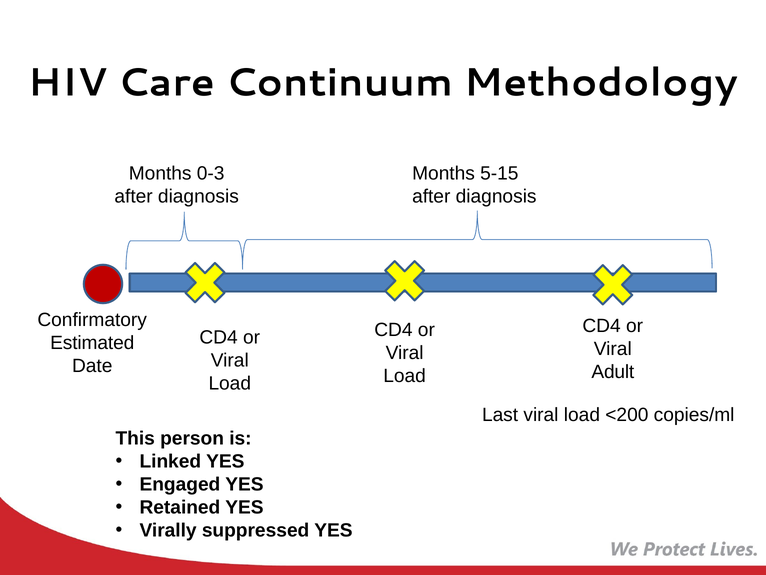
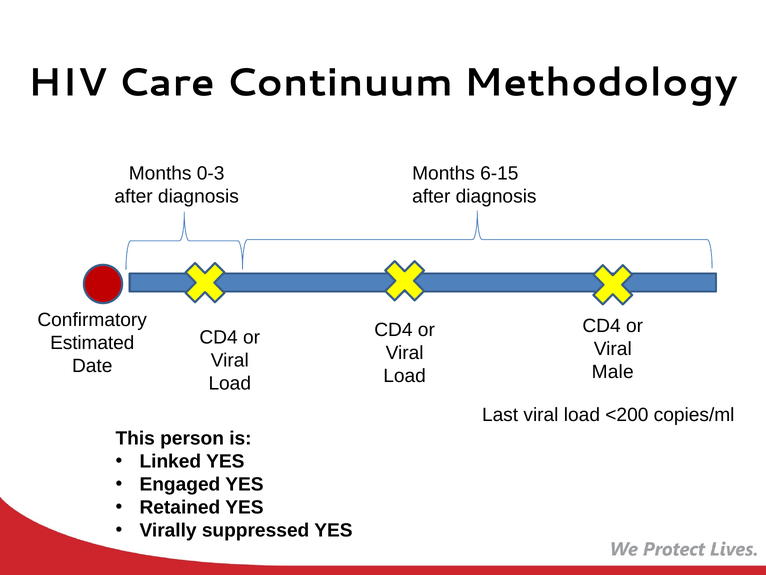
5-15: 5-15 -> 6-15
Adult: Adult -> Male
